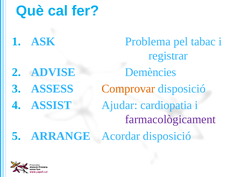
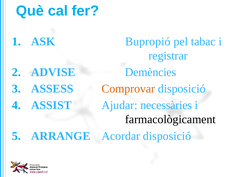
Problema: Problema -> Bupropió
cardiopatia: cardiopatia -> necessàries
farmacològicament colour: purple -> black
